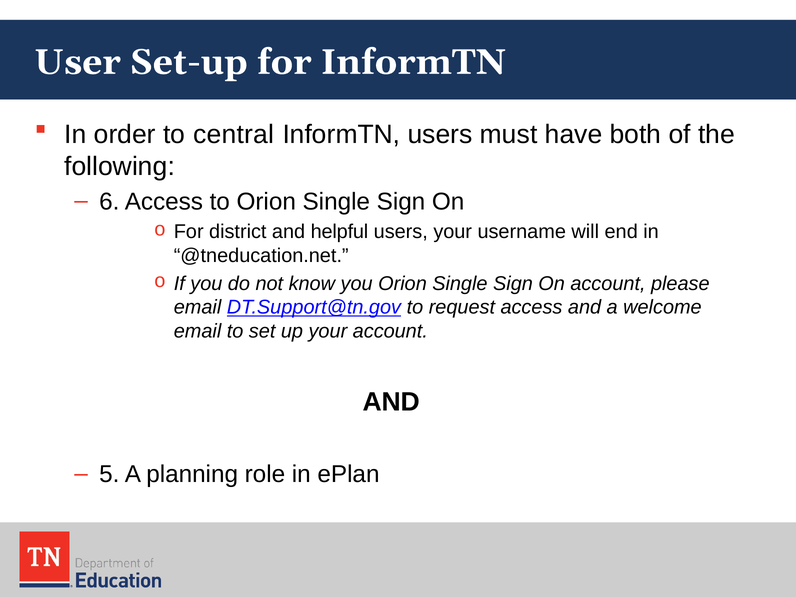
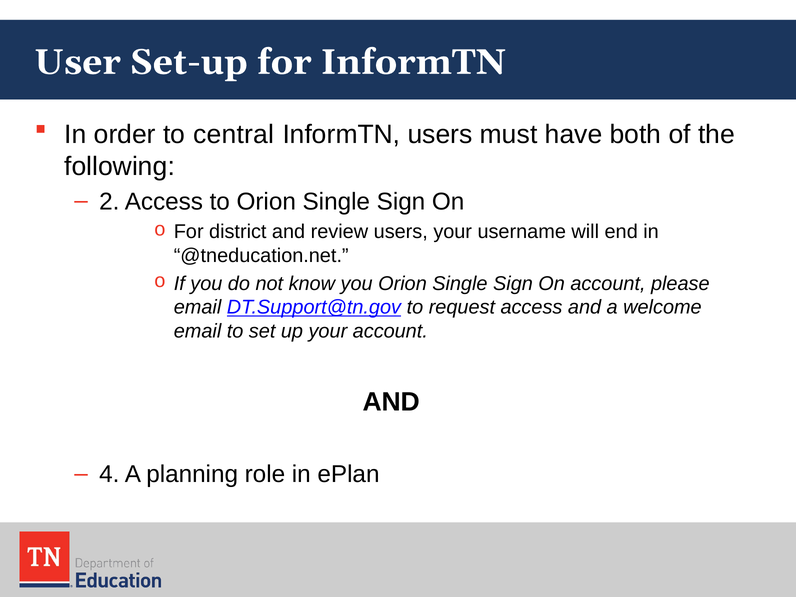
6: 6 -> 2
helpful: helpful -> review
5: 5 -> 4
